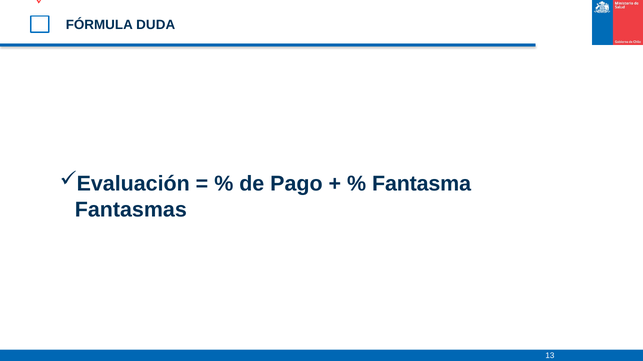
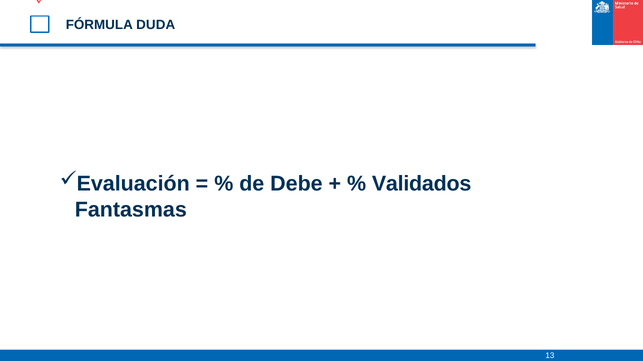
Pago: Pago -> Debe
Fantasma: Fantasma -> Validados
